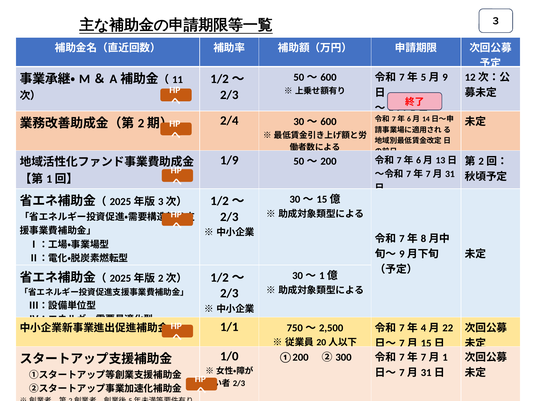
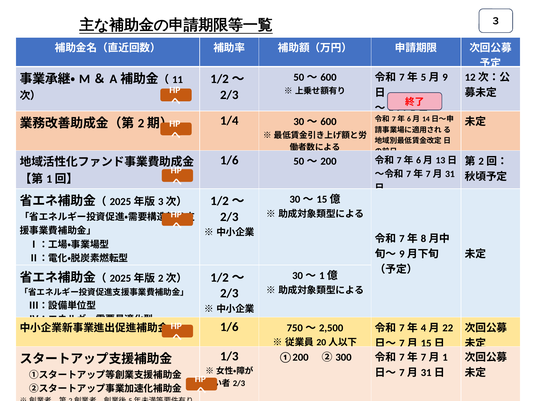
2/4: 2/4 -> 1/4
1/9 at (229, 160): 1/9 -> 1/6
1/1 at (229, 327): 1/1 -> 1/6
1/0: 1/0 -> 1/3
